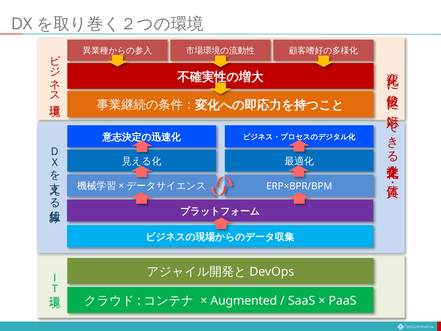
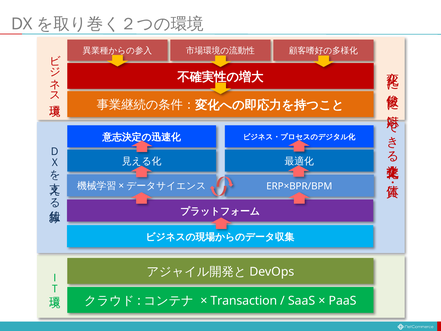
Augmented: Augmented -> Transaction
